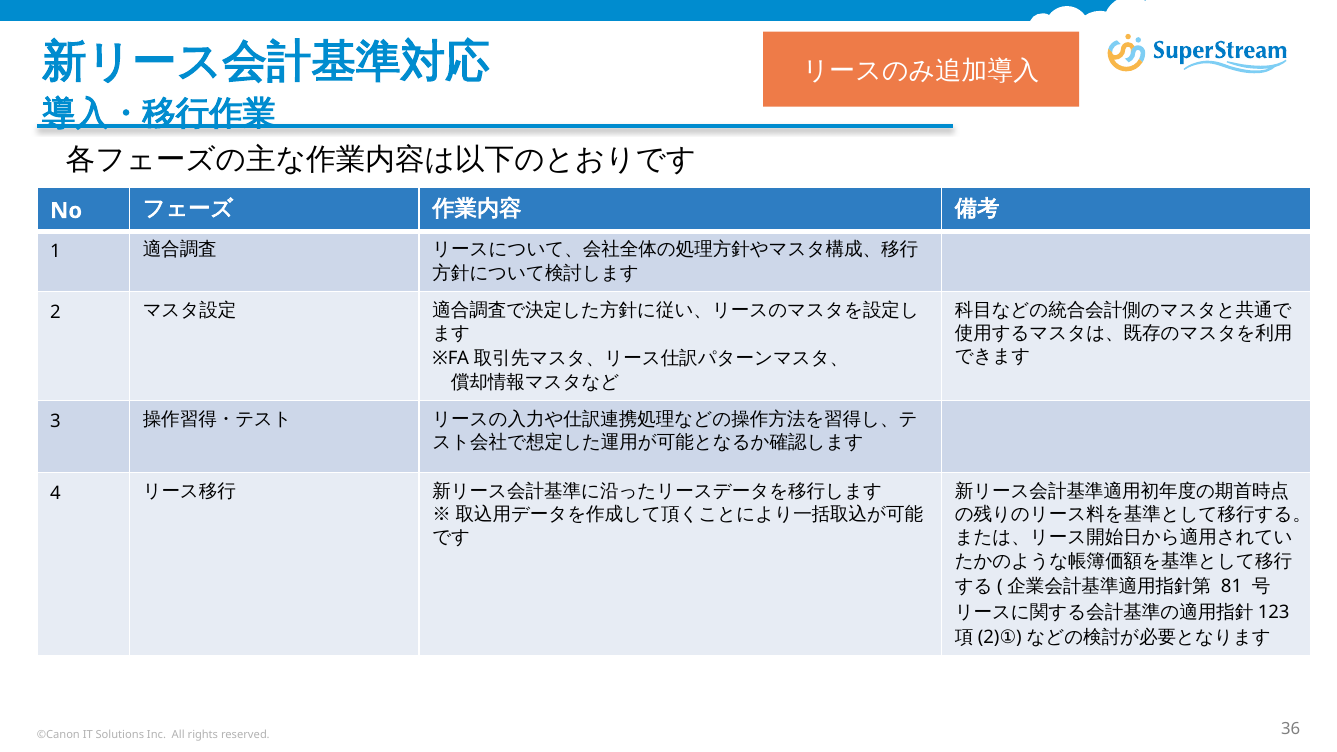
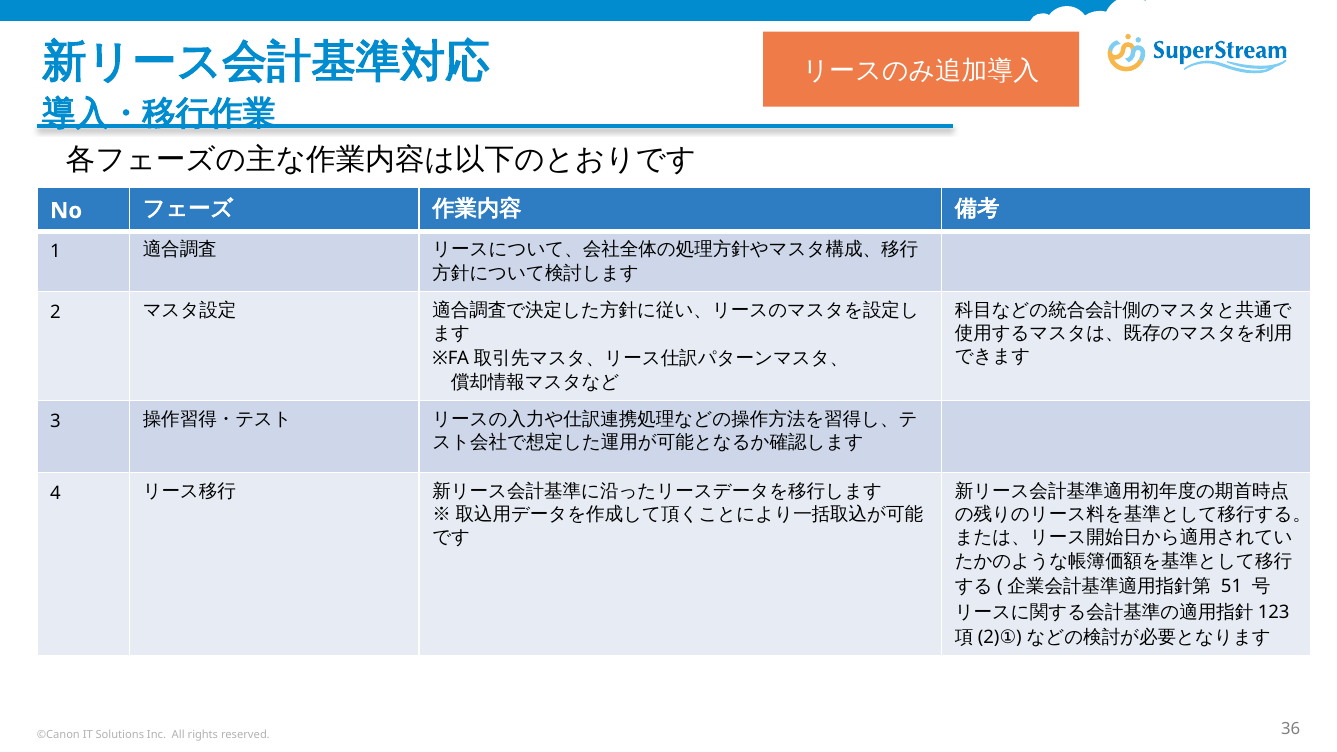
81: 81 -> 51
